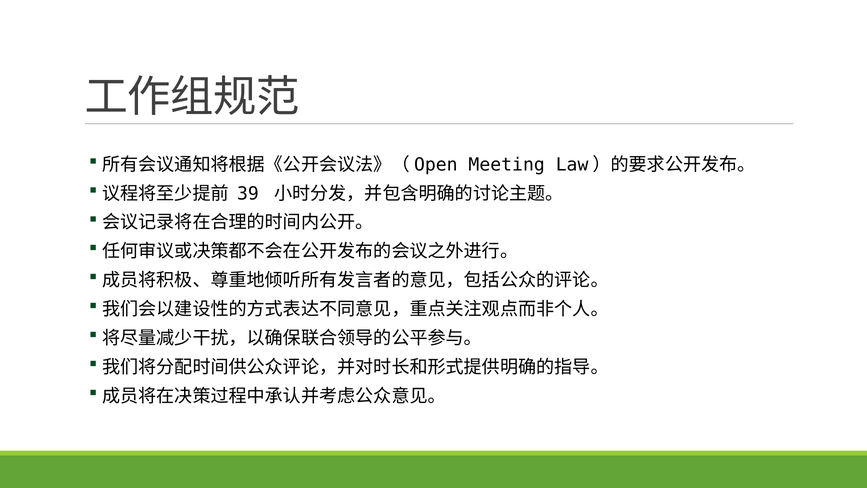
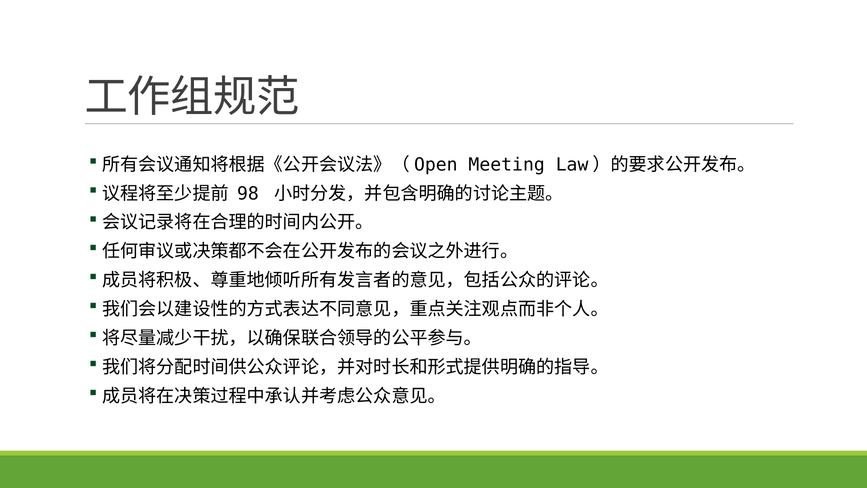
39: 39 -> 98
